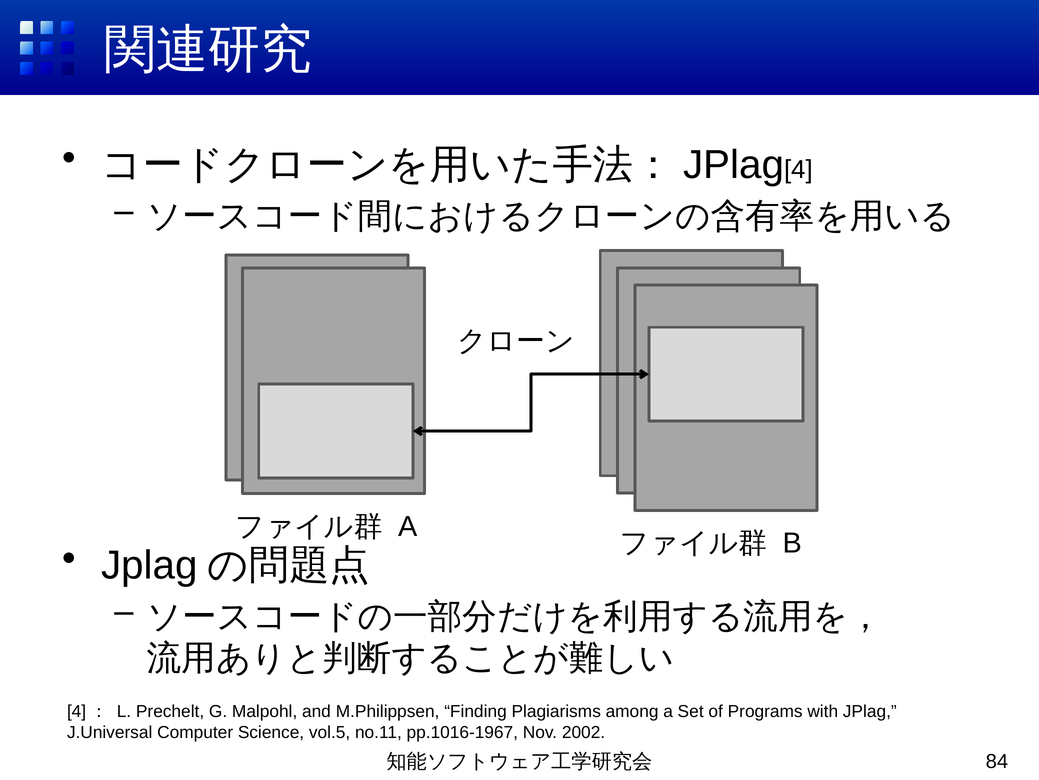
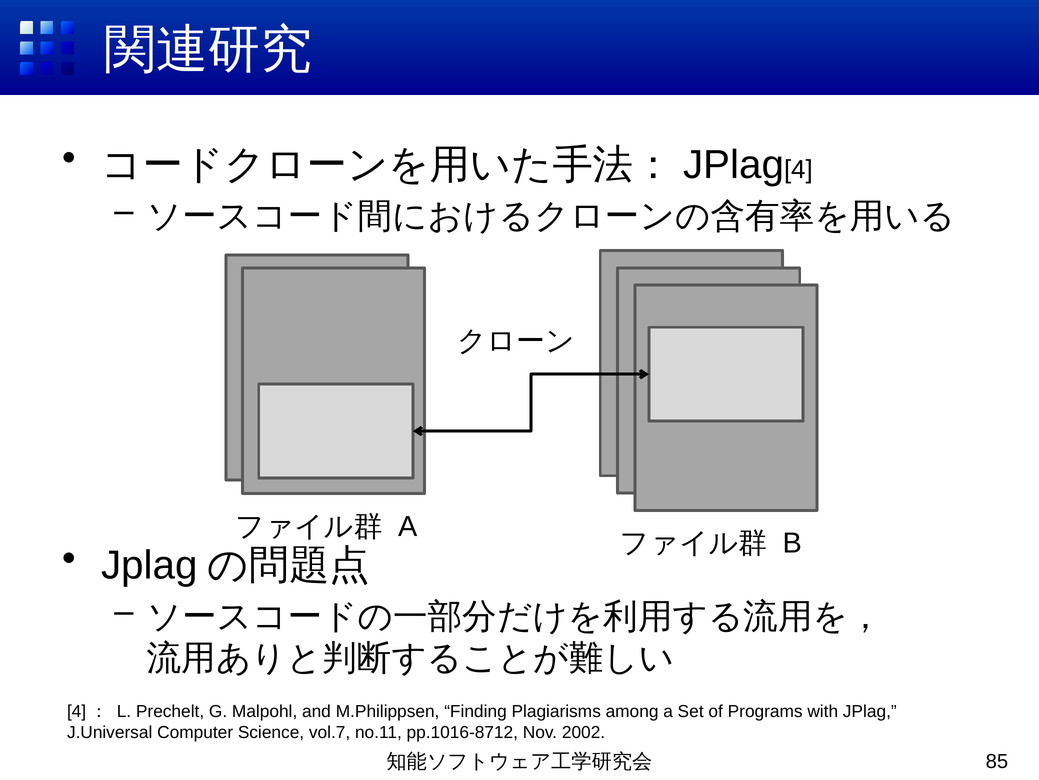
vol.5: vol.5 -> vol.7
pp.1016-1967: pp.1016-1967 -> pp.1016-8712
84: 84 -> 85
